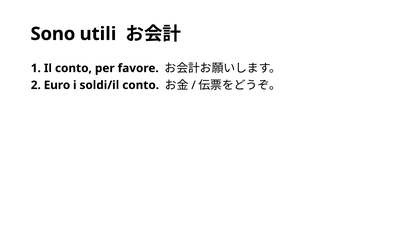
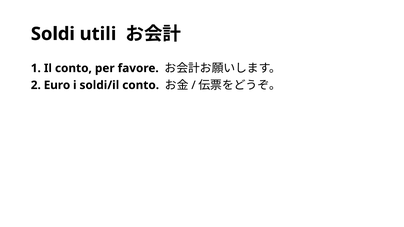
Sono: Sono -> Soldi
